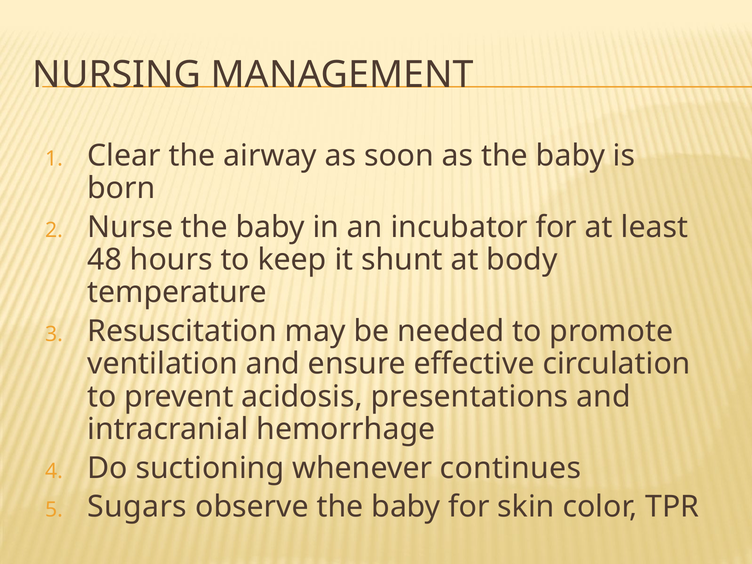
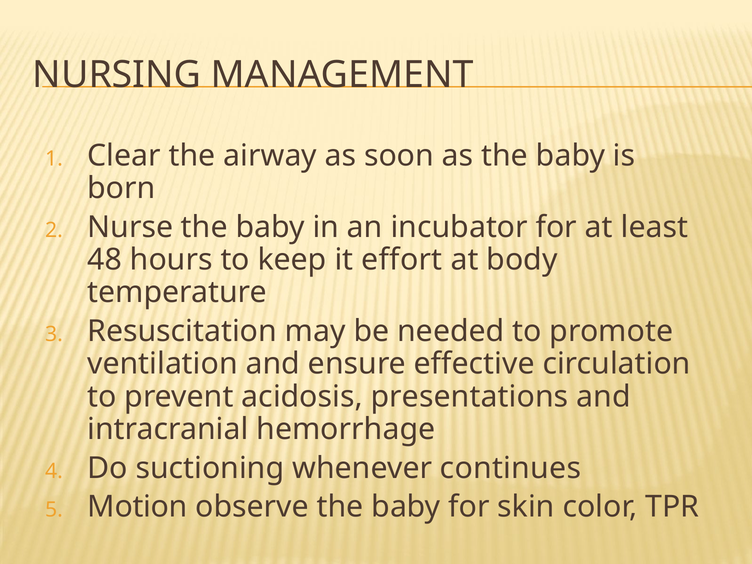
shunt: shunt -> effort
Sugars: Sugars -> Motion
